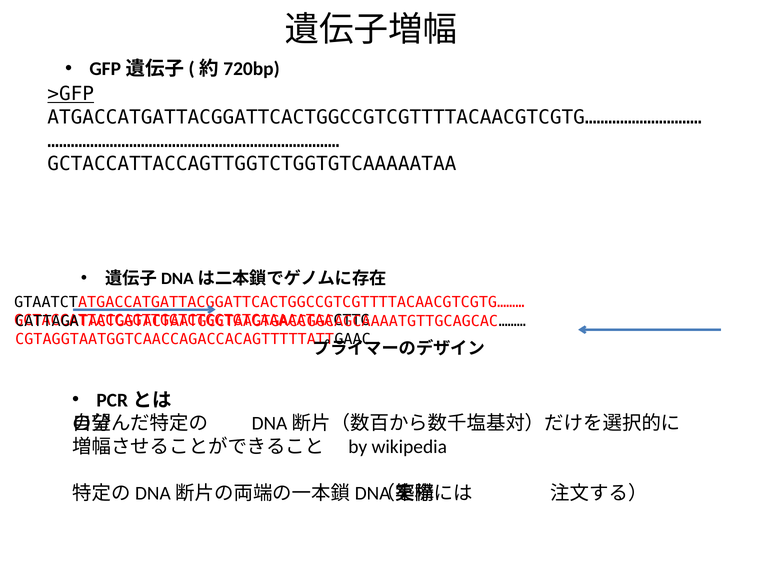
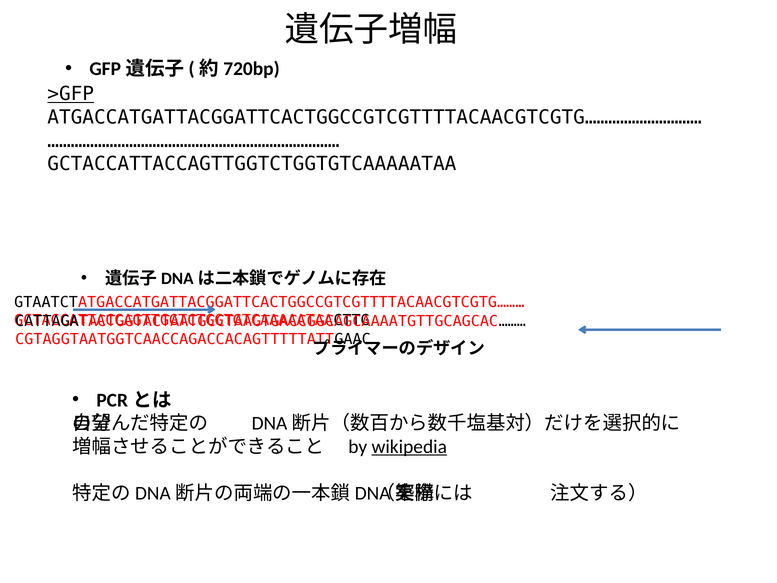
wikipedia underline: none -> present
